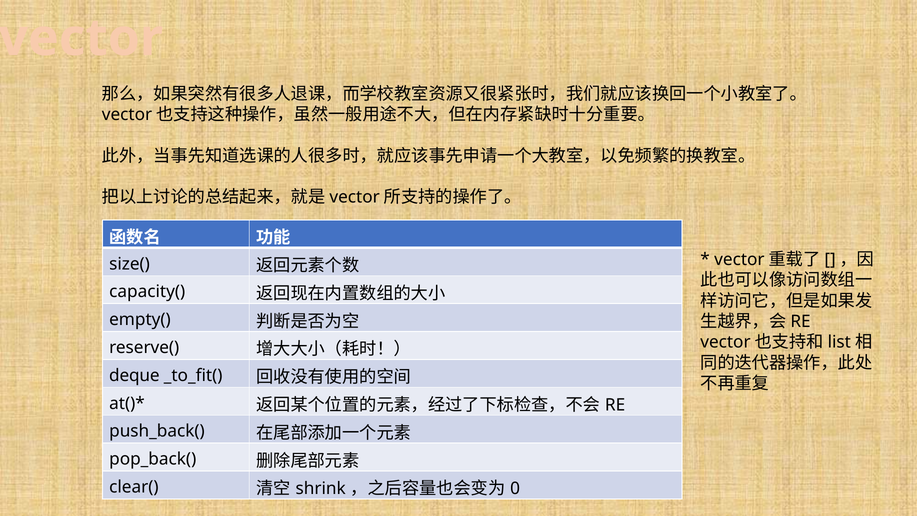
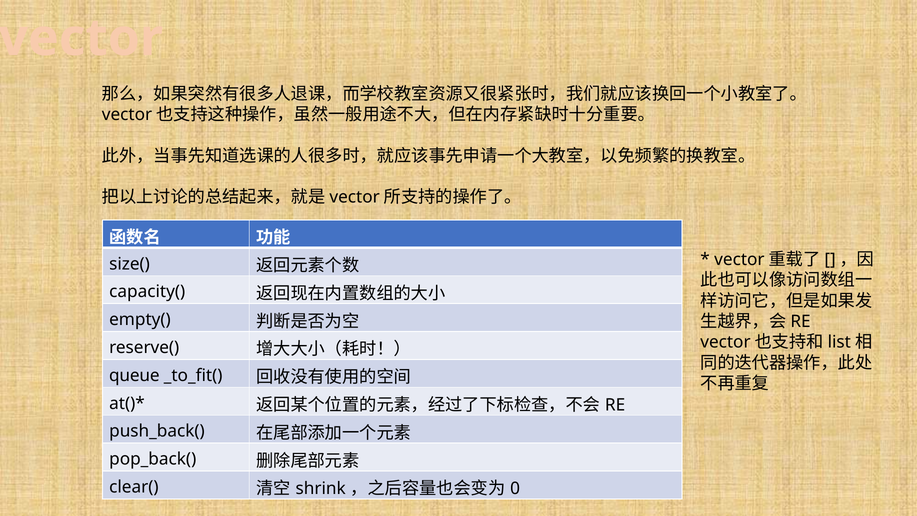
deque: deque -> queue
